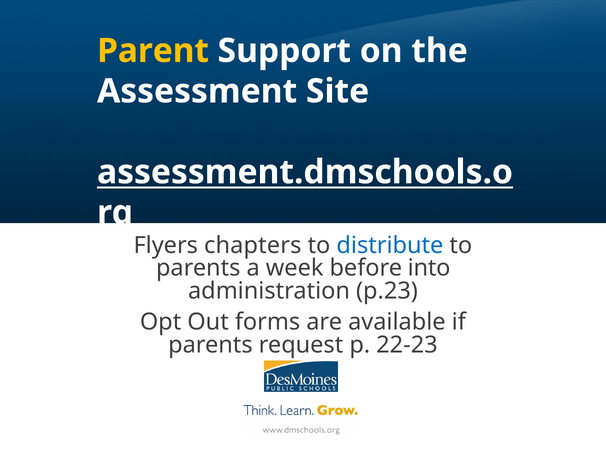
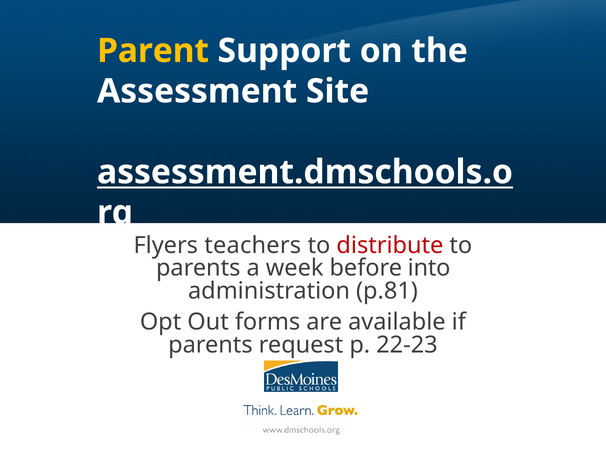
chapters: chapters -> teachers
distribute colour: blue -> red
p.23: p.23 -> p.81
